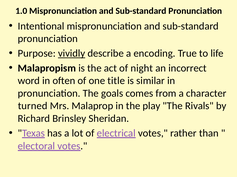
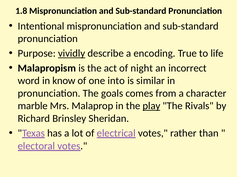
1.0: 1.0 -> 1.8
often: often -> know
title: title -> into
turned: turned -> marble
play underline: none -> present
